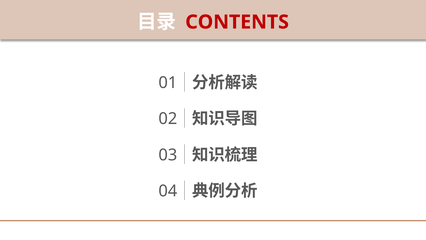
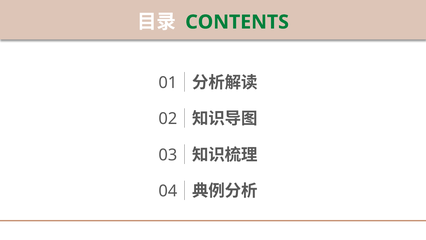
CONTENTS colour: red -> green
